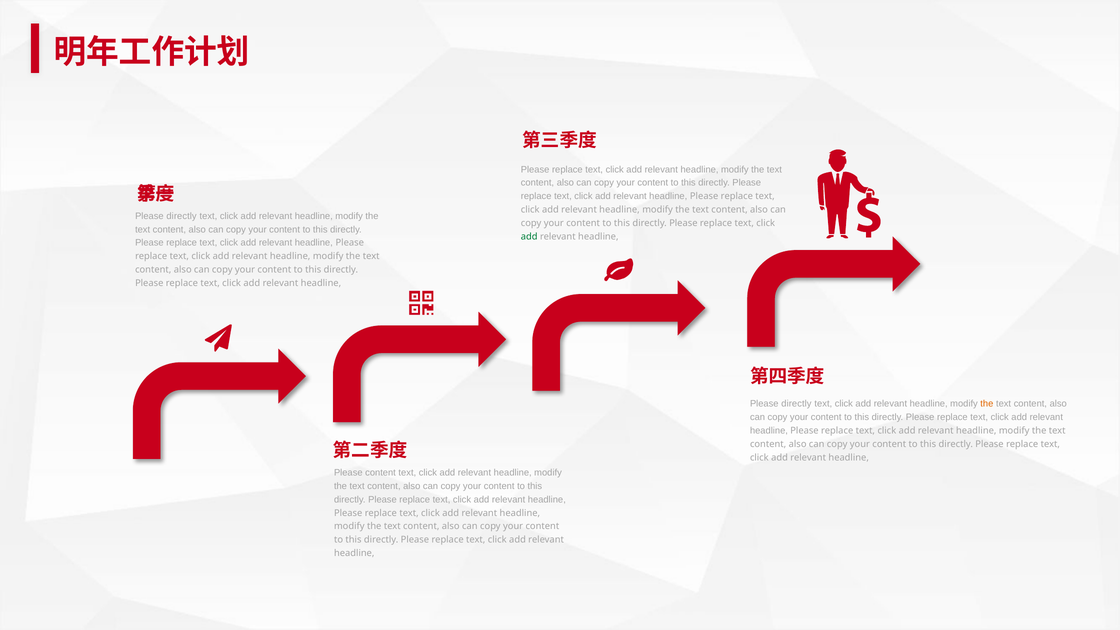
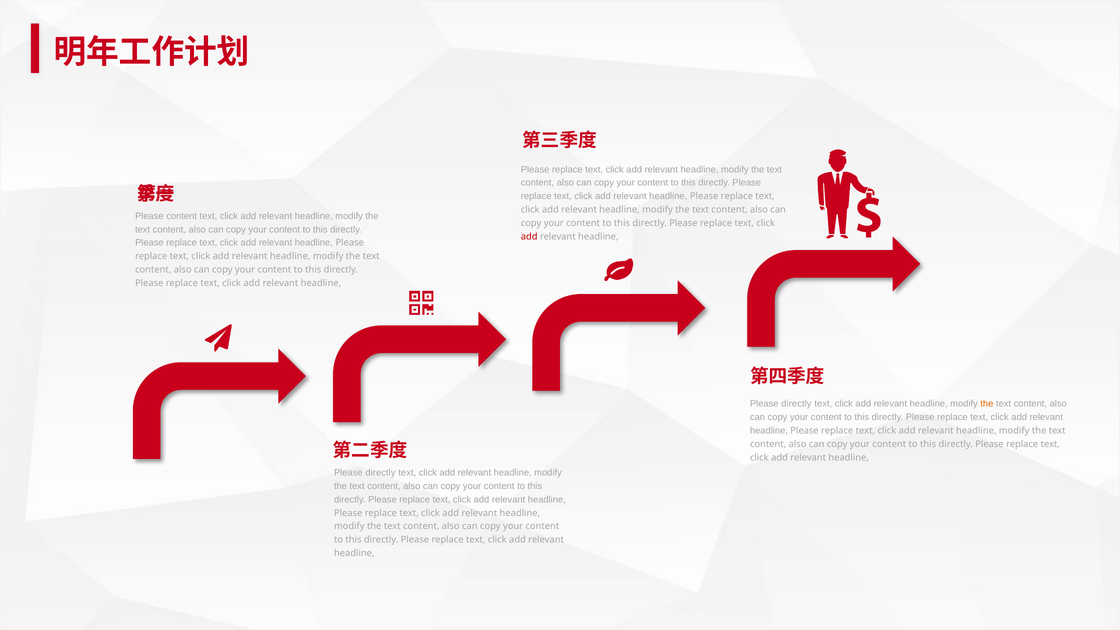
directly at (182, 216): directly -> content
add at (529, 236) colour: green -> red
content at (381, 473): content -> directly
